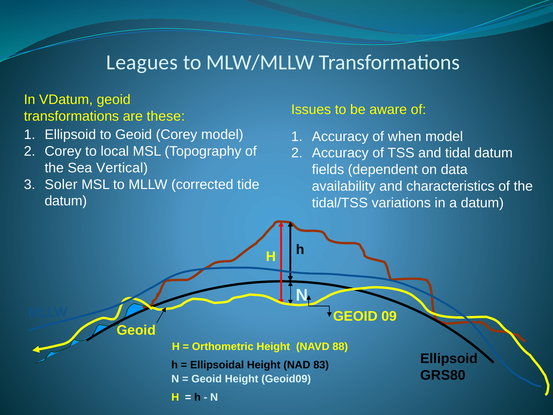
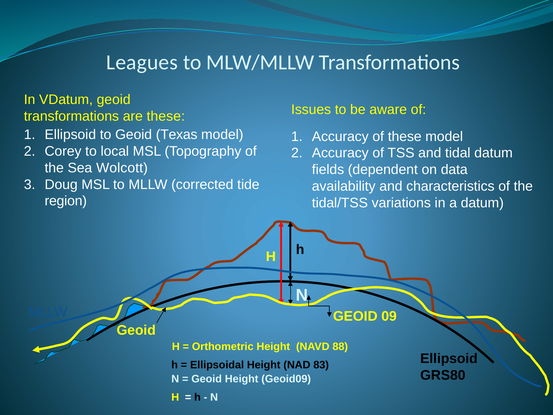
Geoid Corey: Corey -> Texas
of when: when -> these
Vertical: Vertical -> Wolcott
Soler: Soler -> Doug
datum at (66, 201): datum -> region
